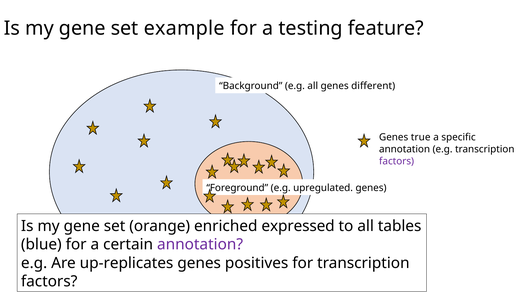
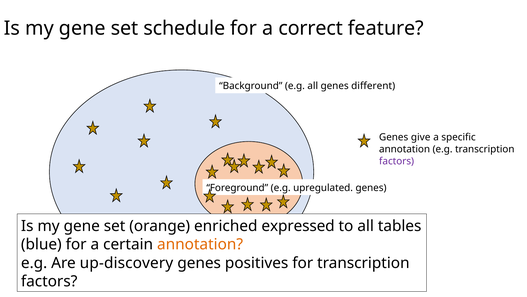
example: example -> schedule
testing: testing -> correct
true: true -> give
annotation at (200, 244) colour: purple -> orange
up-replicates: up-replicates -> up-discovery
